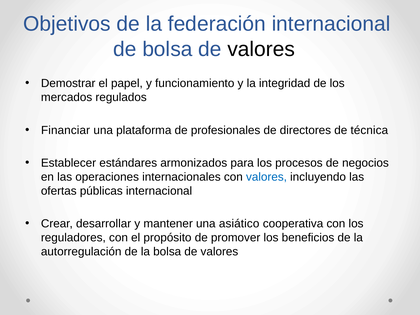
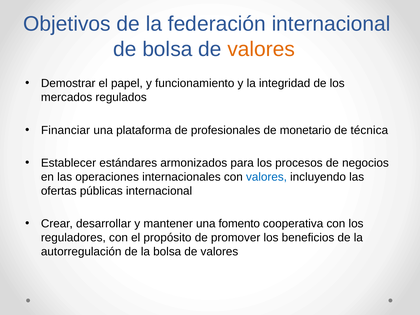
valores at (261, 49) colour: black -> orange
directores: directores -> monetario
asiático: asiático -> fomento
